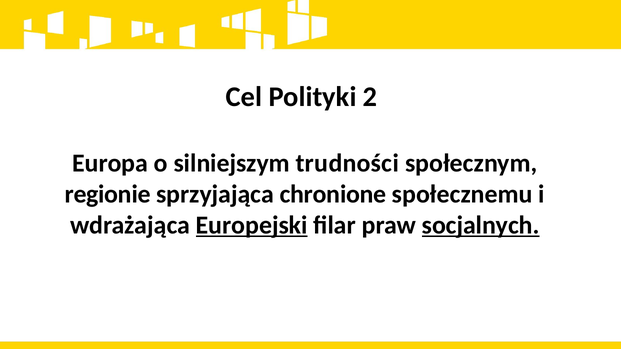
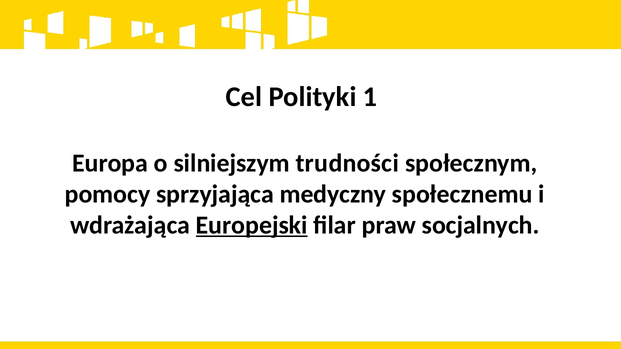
2: 2 -> 1
regionie: regionie -> pomocy
chronione: chronione -> medyczny
socjalnych underline: present -> none
